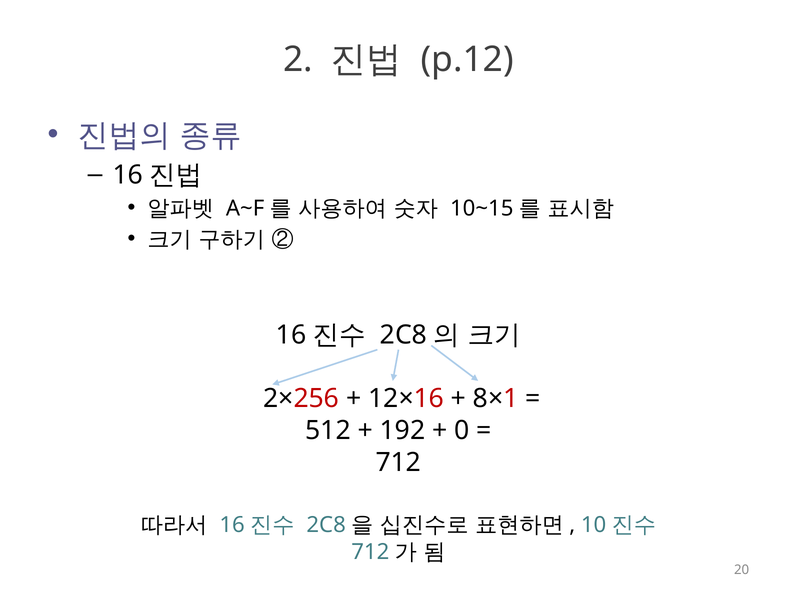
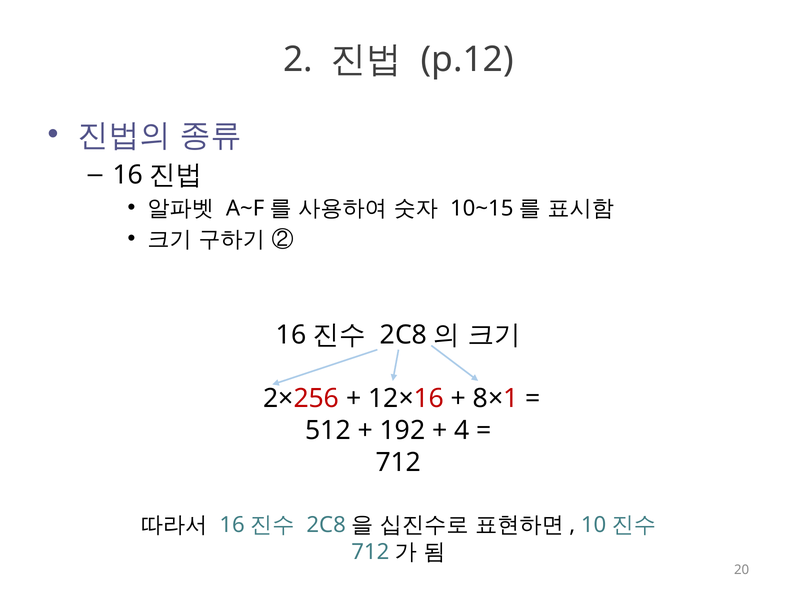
0: 0 -> 4
